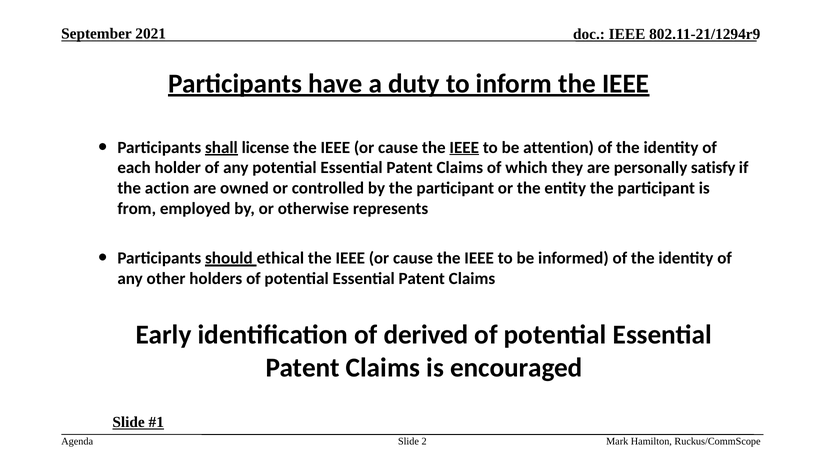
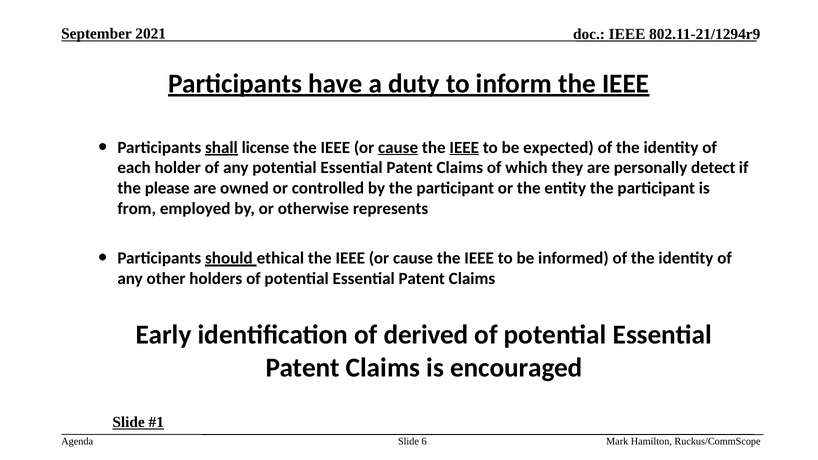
cause at (398, 147) underline: none -> present
attention: attention -> expected
satisfy: satisfy -> detect
action: action -> please
2: 2 -> 6
